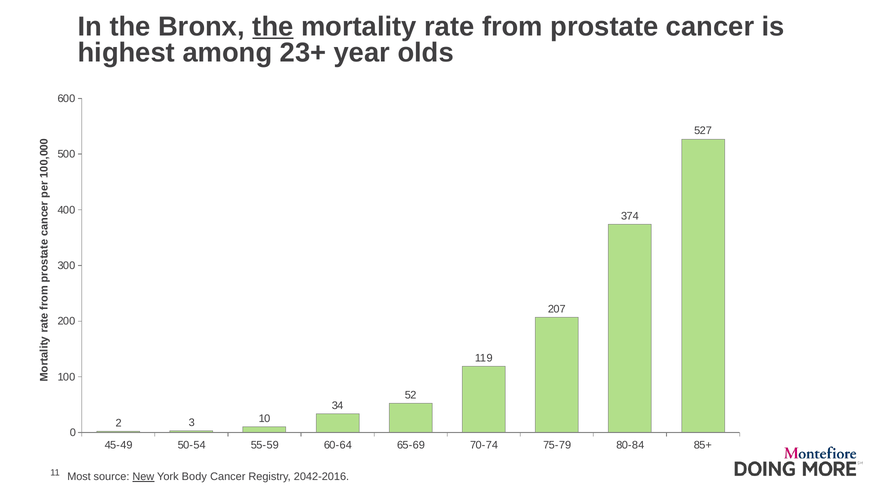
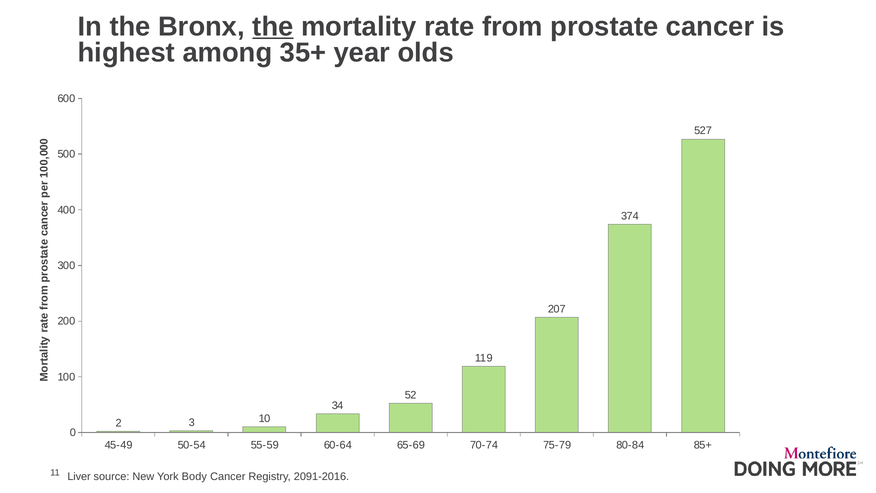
23+: 23+ -> 35+
Most: Most -> Liver
New underline: present -> none
2042-2016: 2042-2016 -> 2091-2016
